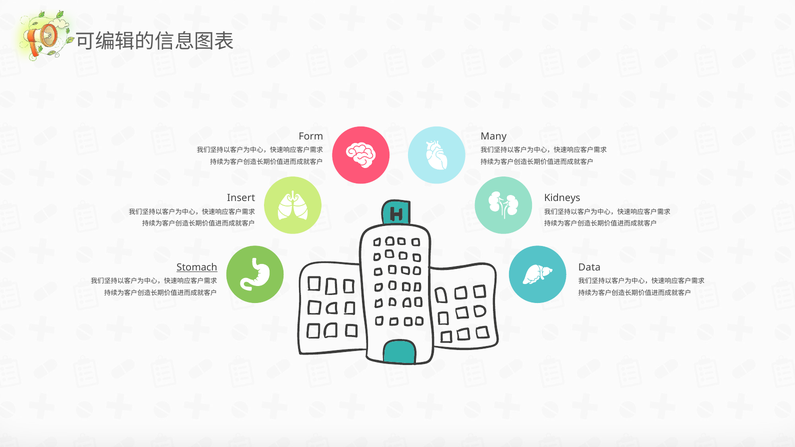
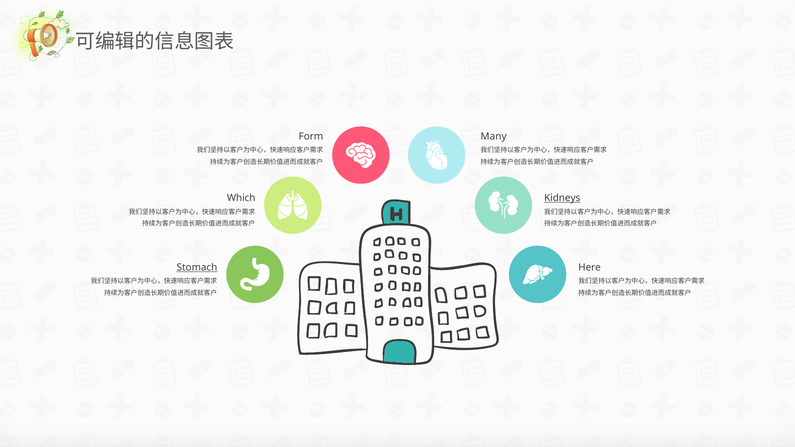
Insert: Insert -> Which
Kidneys underline: none -> present
Data: Data -> Here
